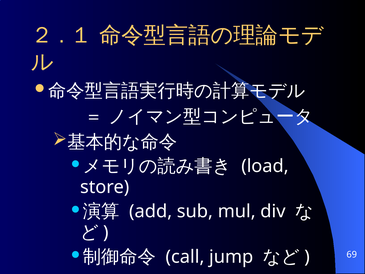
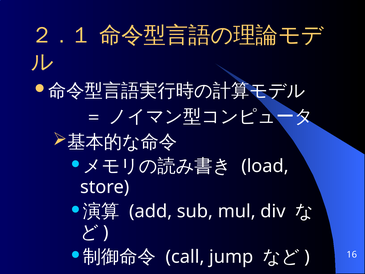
69: 69 -> 16
